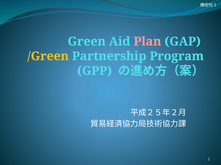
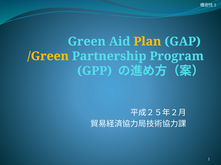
Plan colour: pink -> yellow
